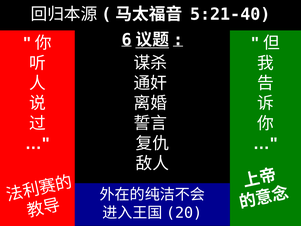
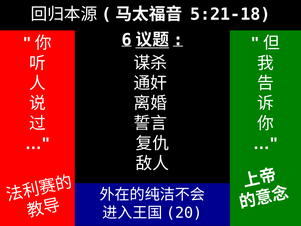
5:21-40: 5:21-40 -> 5:21-18
